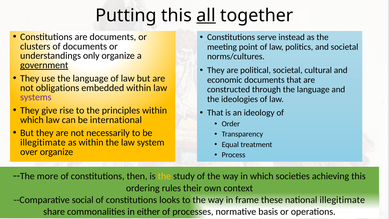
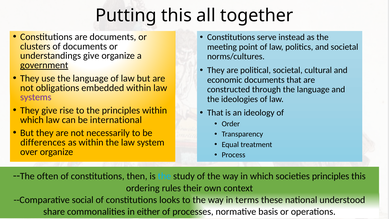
all underline: present -> none
understandings only: only -> give
illegitimate at (43, 142): illegitimate -> differences
more: more -> often
the at (164, 176) colour: yellow -> light blue
societies achieving: achieving -> principles
frame: frame -> terms
national illegitimate: illegitimate -> understood
